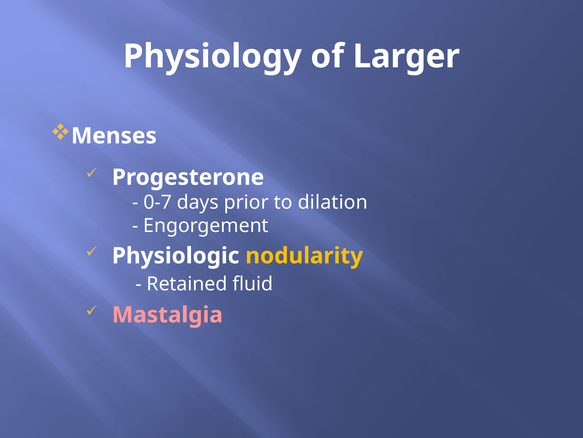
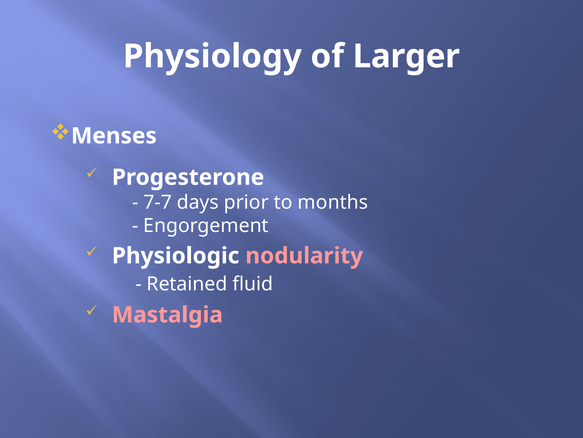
0-7: 0-7 -> 7-7
dilation: dilation -> months
nodularity colour: yellow -> pink
